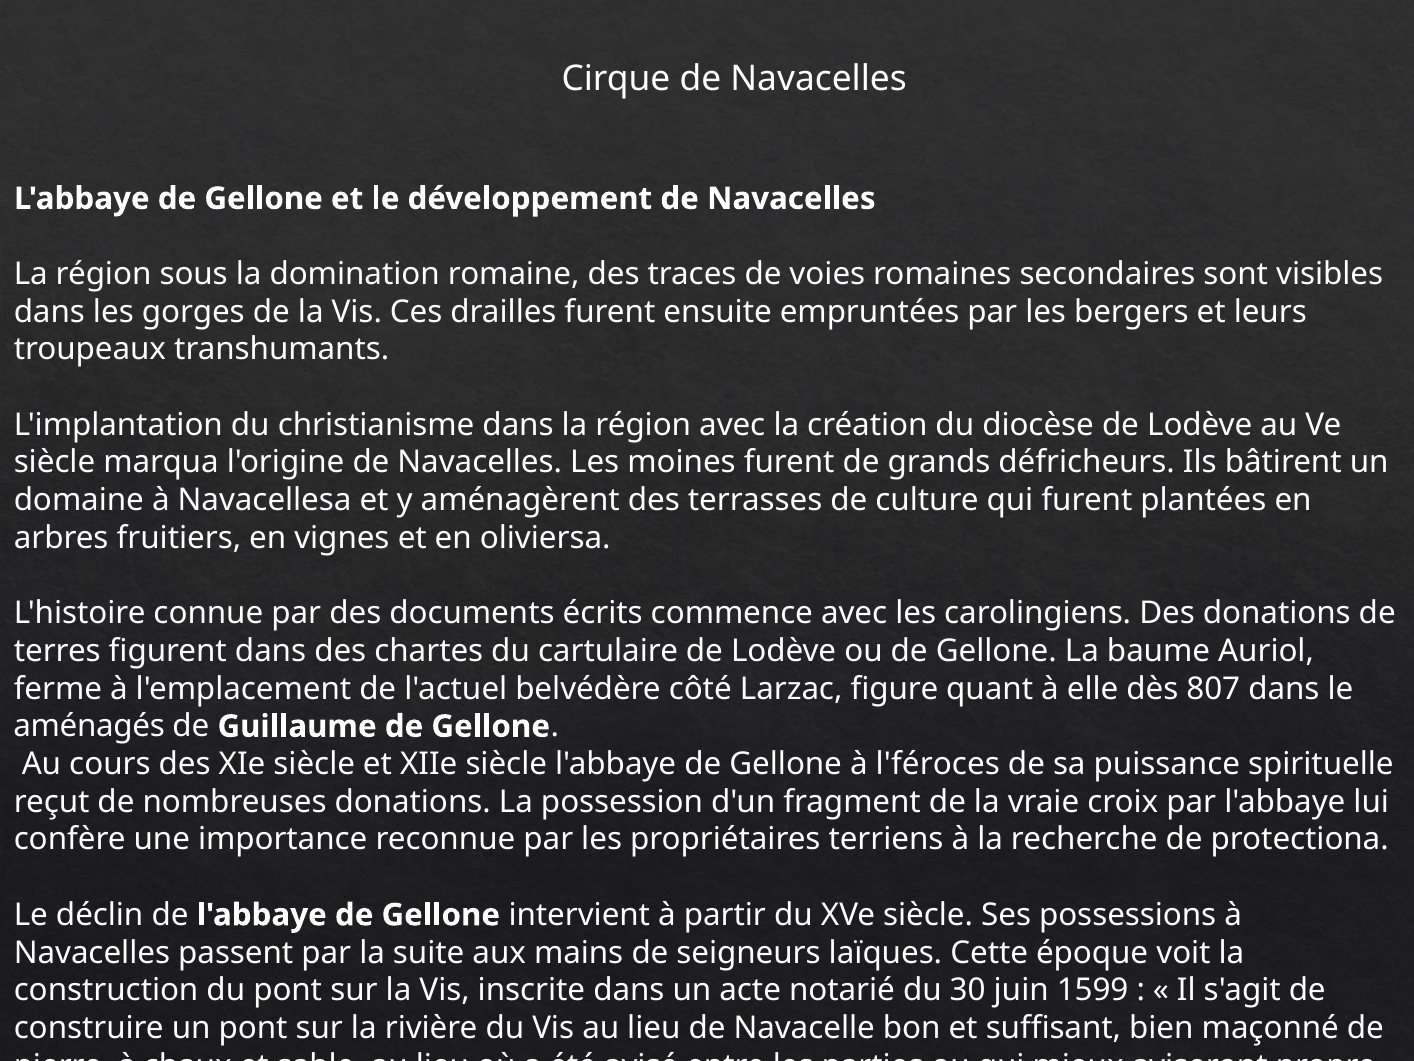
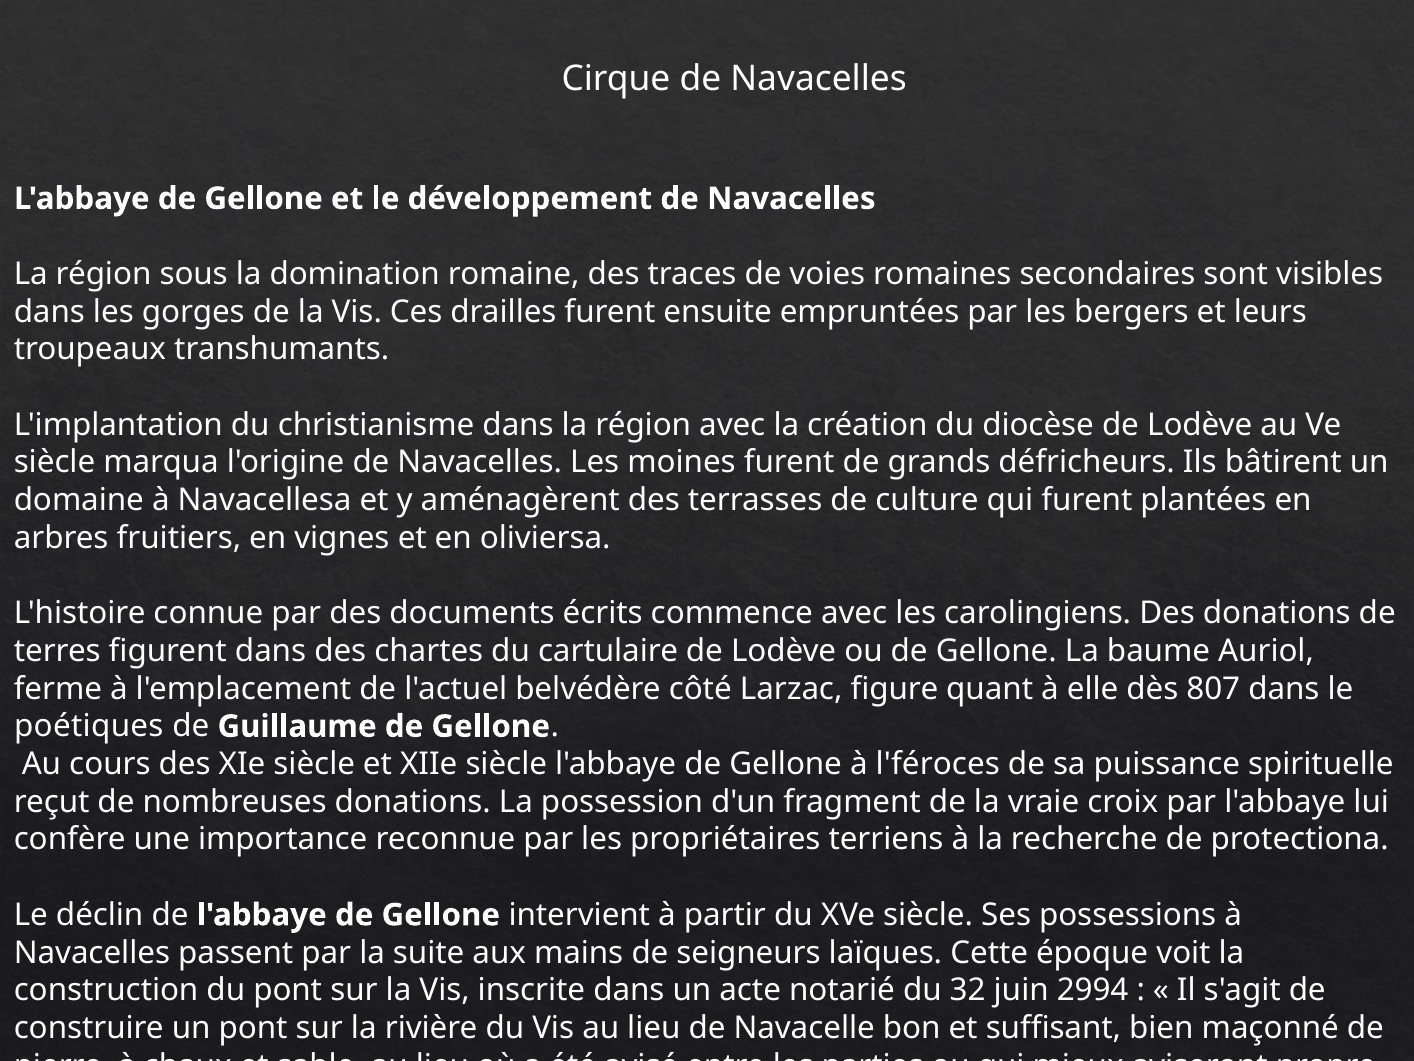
aménagés: aménagés -> poétiques
30: 30 -> 32
1599: 1599 -> 2994
